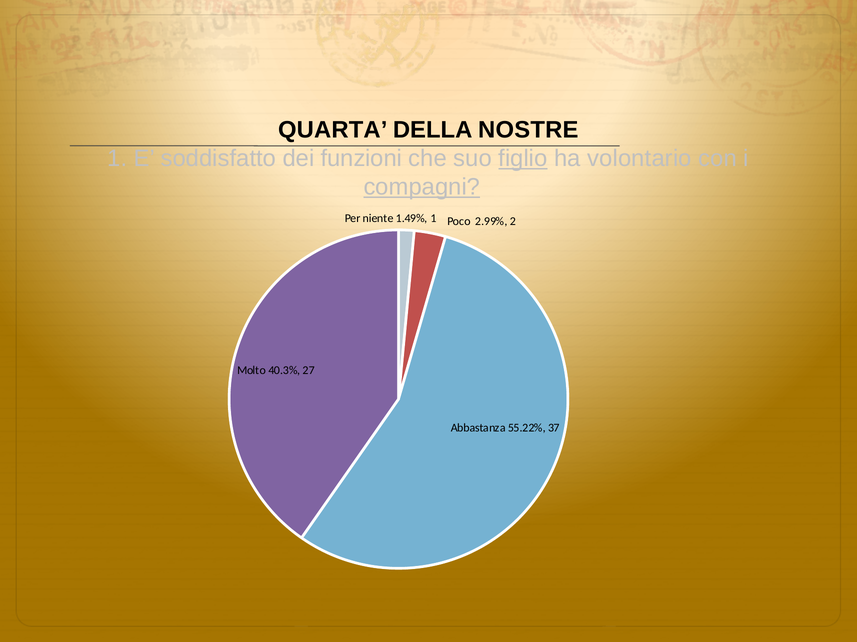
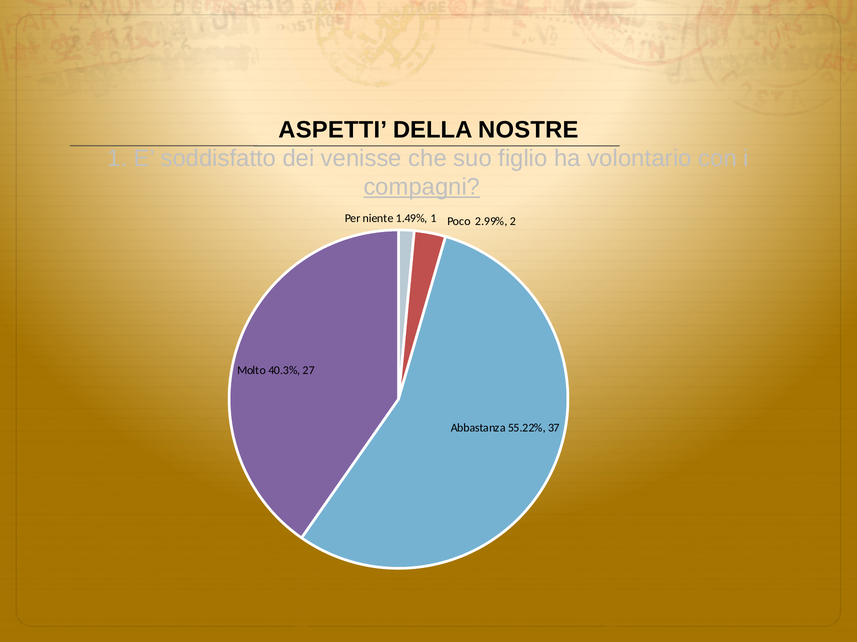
QUARTA: QUARTA -> ASPETTI
funzioni: funzioni -> venisse
figlio underline: present -> none
